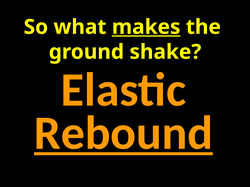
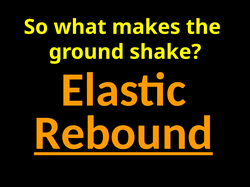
makes underline: present -> none
